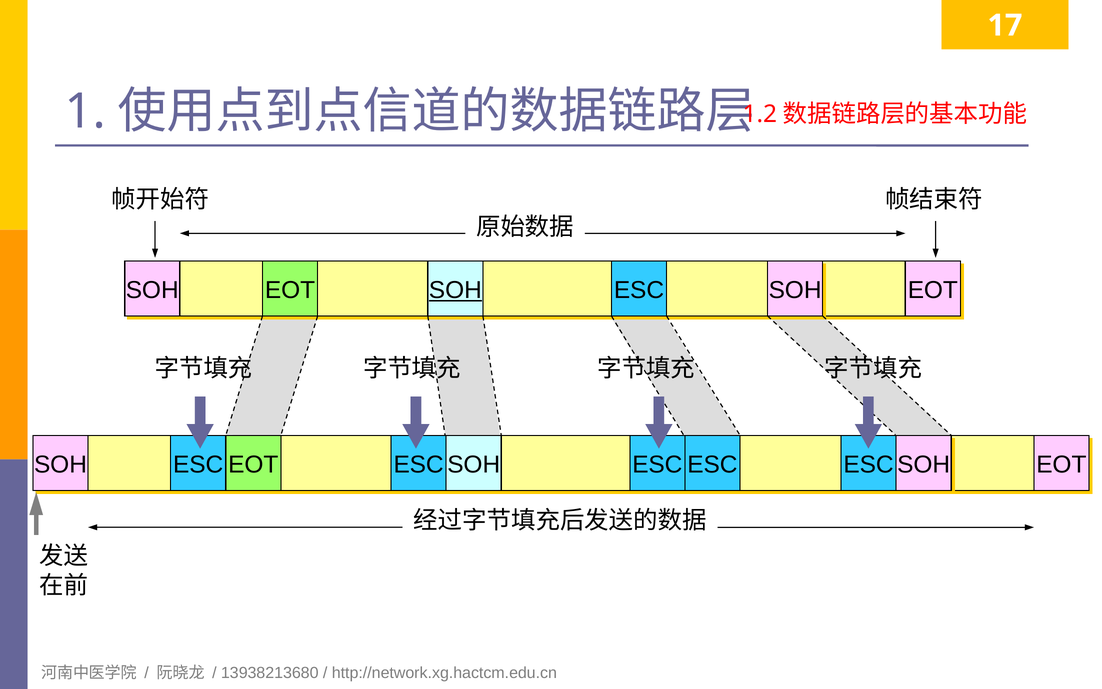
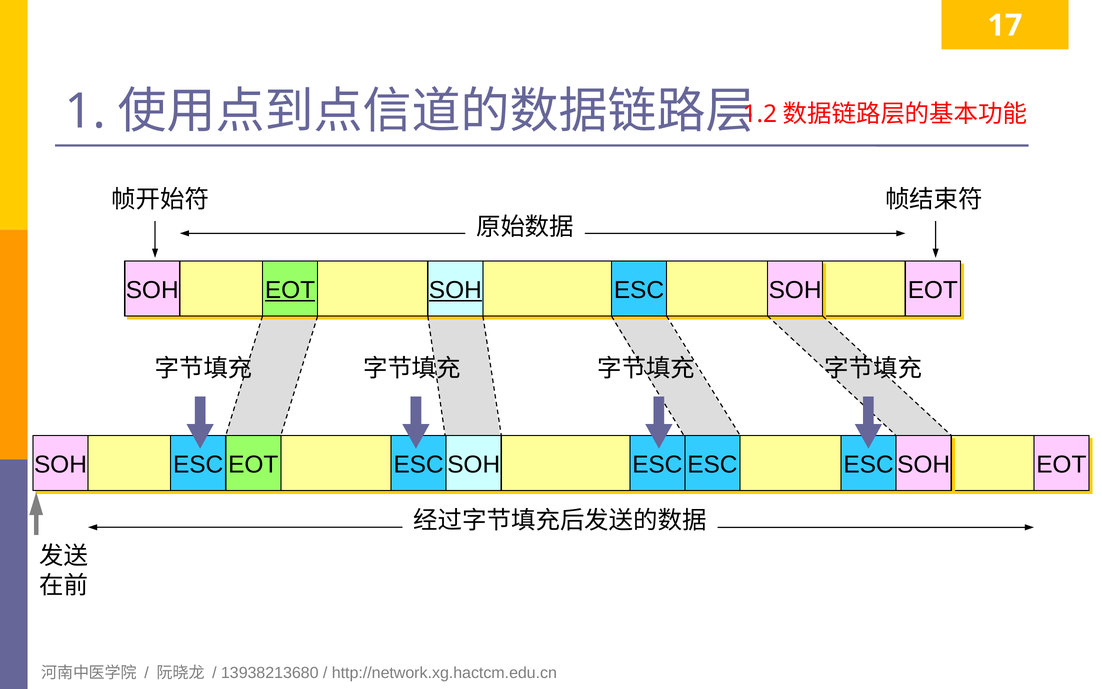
EOT at (290, 290) underline: none -> present
